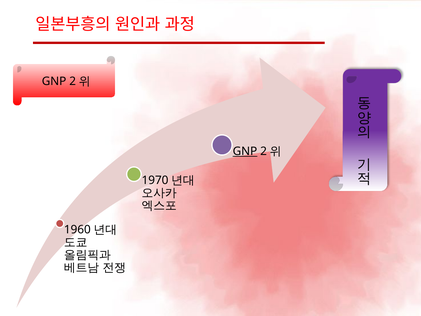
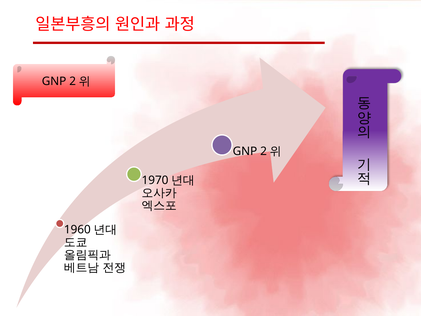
GNP at (245, 151) underline: present -> none
